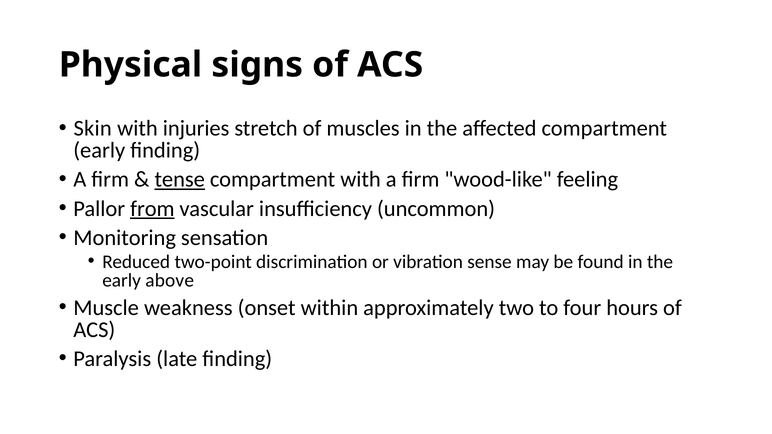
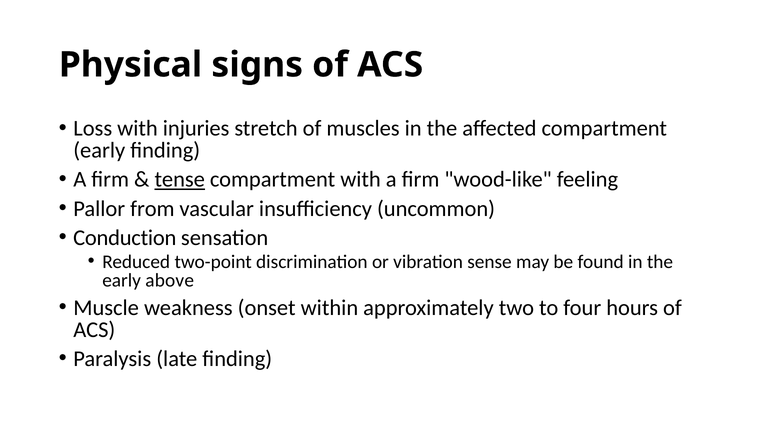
Skin: Skin -> Loss
from underline: present -> none
Monitoring: Monitoring -> Conduction
